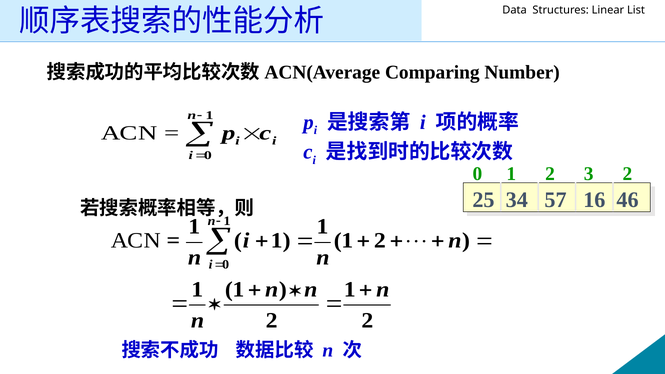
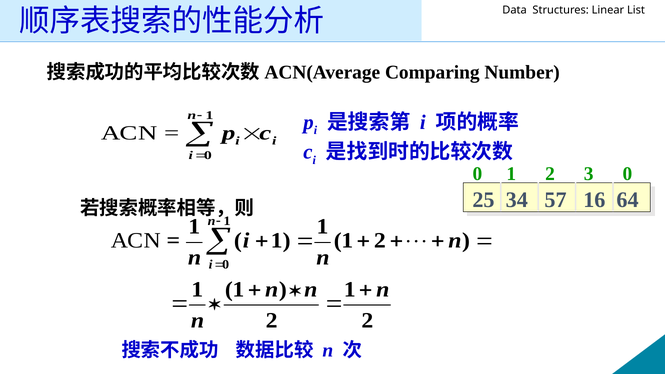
3 2: 2 -> 0
46: 46 -> 64
